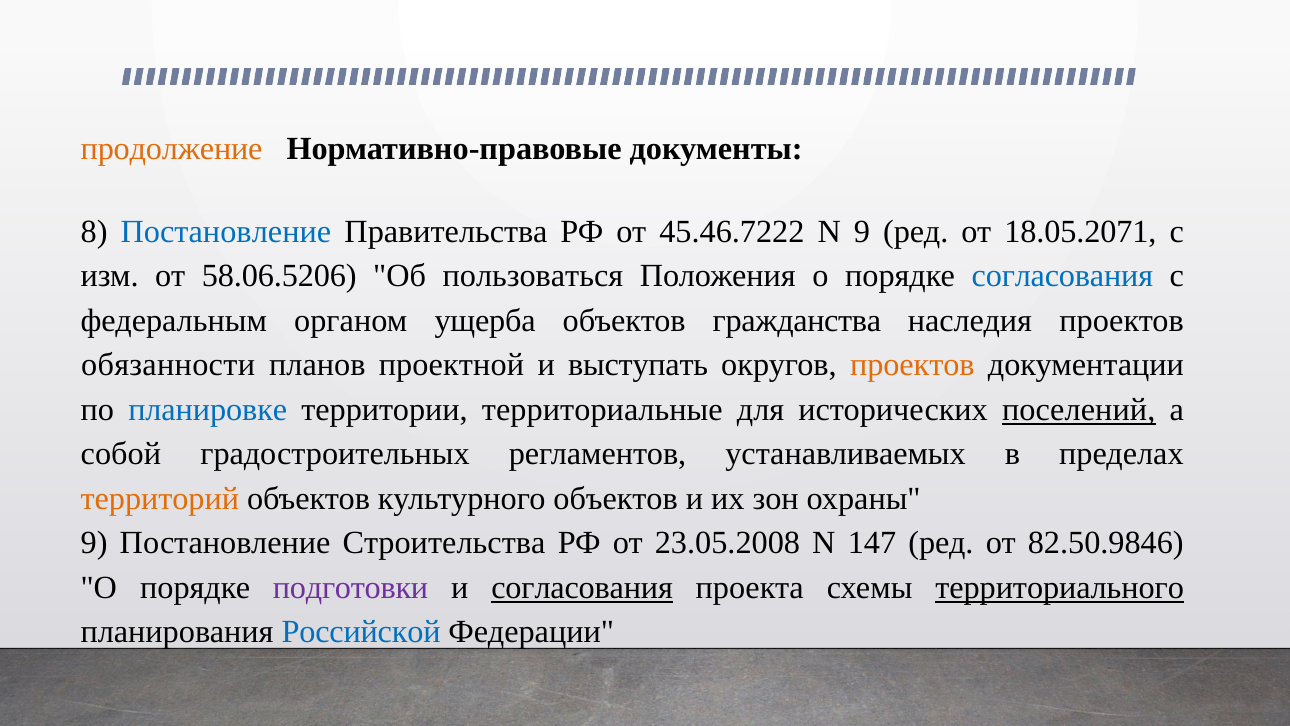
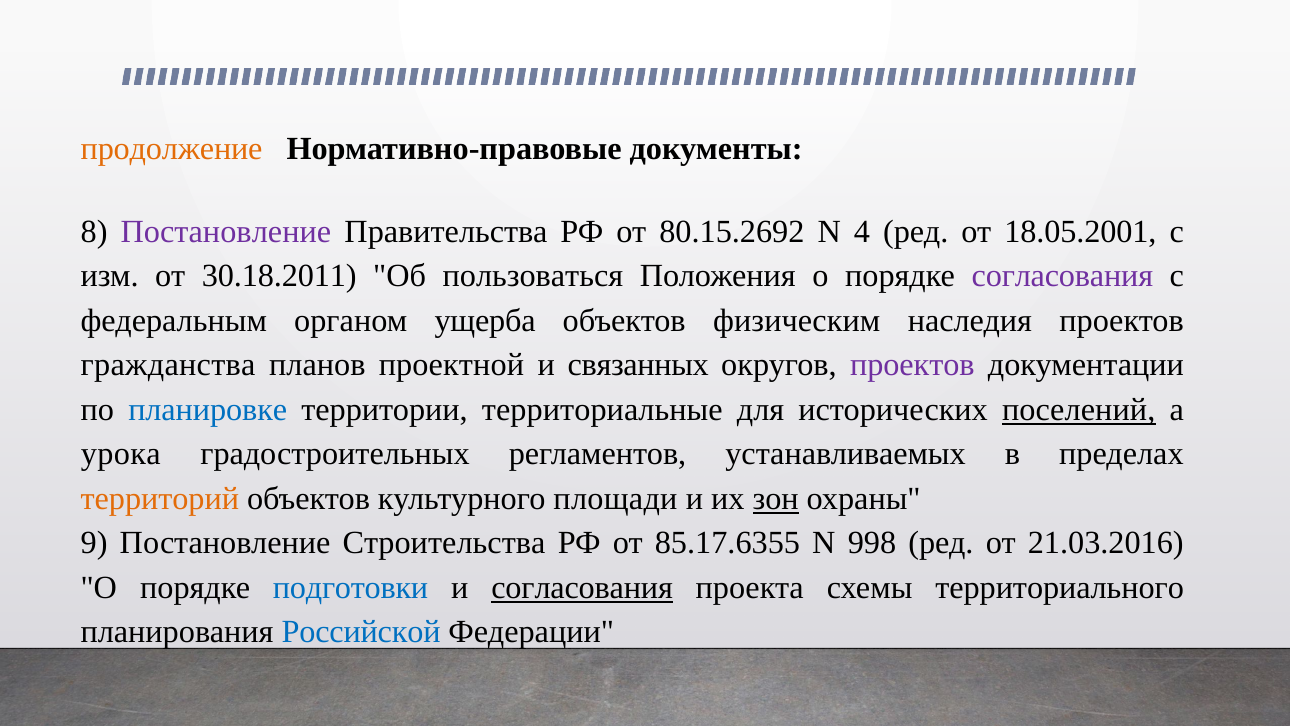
Постановление at (226, 232) colour: blue -> purple
45.46.7222: 45.46.7222 -> 80.15.2692
N 9: 9 -> 4
18.05.2071: 18.05.2071 -> 18.05.2001
58.06.5206: 58.06.5206 -> 30.18.2011
согласования at (1062, 276) colour: blue -> purple
гражданства: гражданства -> физическим
обязанности: обязанности -> гражданства
выступать: выступать -> связанных
проектов at (912, 365) colour: orange -> purple
собой: собой -> урока
культурного объектов: объектов -> площади
зон underline: none -> present
23.05.2008: 23.05.2008 -> 85.17.6355
147: 147 -> 998
82.50.9846: 82.50.9846 -> 21.03.2016
подготовки colour: purple -> blue
территориального underline: present -> none
